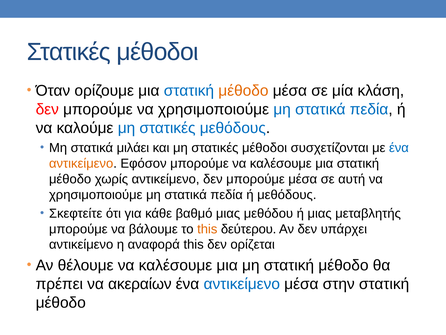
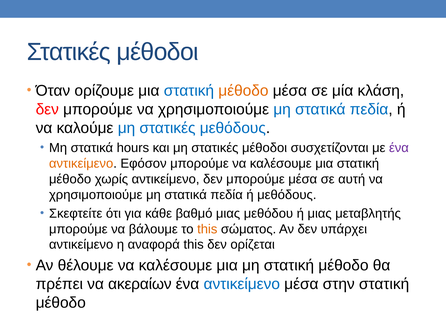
μιλάει: μιλάει -> hours
ένα at (399, 148) colour: blue -> purple
δεύτερου: δεύτερου -> σώματος
